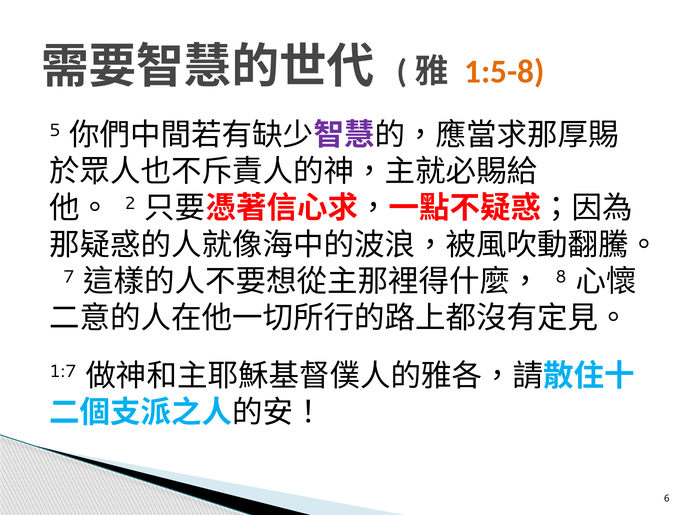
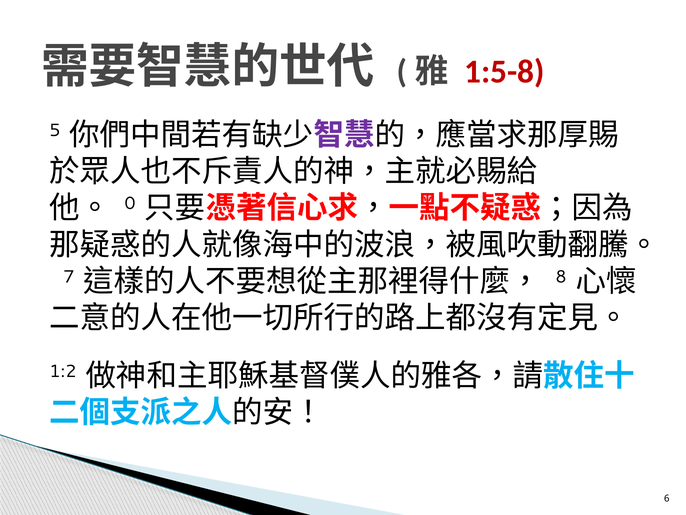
1:5-8 colour: orange -> red
2: 2 -> 0
1:7: 1:7 -> 1:2
